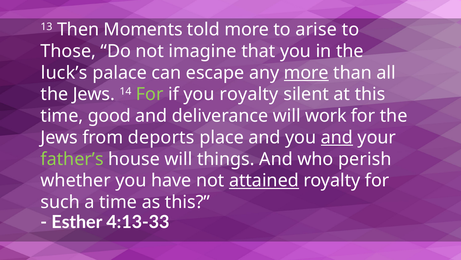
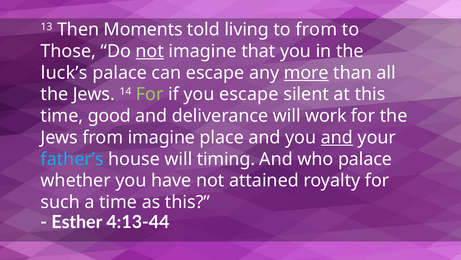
told more: more -> living
to arise: arise -> from
not at (150, 51) underline: none -> present
you royalty: royalty -> escape
from deports: deports -> imagine
father’s colour: light green -> light blue
things: things -> timing
who perish: perish -> palace
attained underline: present -> none
4:13-33: 4:13-33 -> 4:13-44
